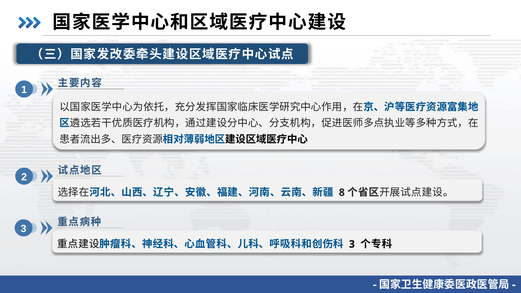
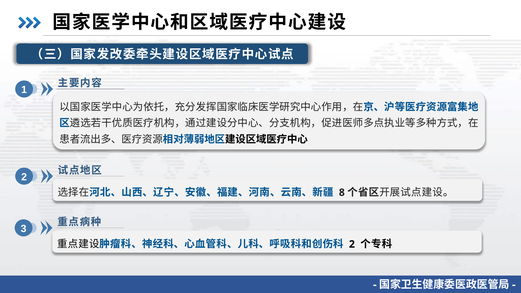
3 at (352, 244): 3 -> 2
